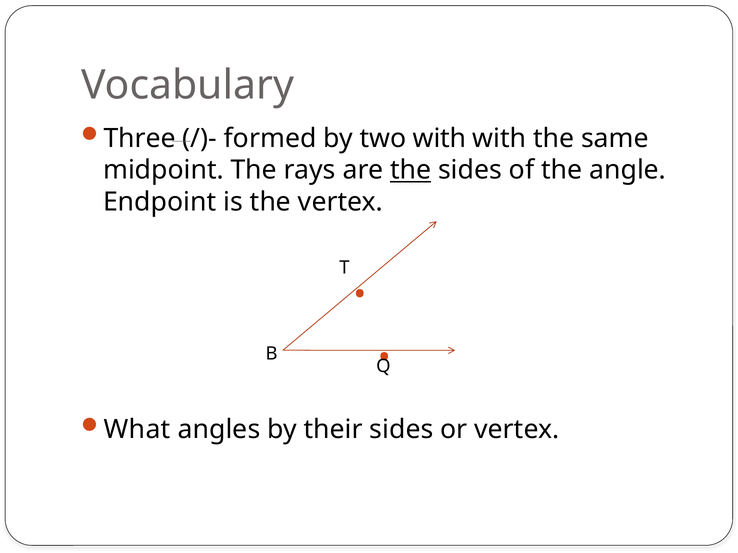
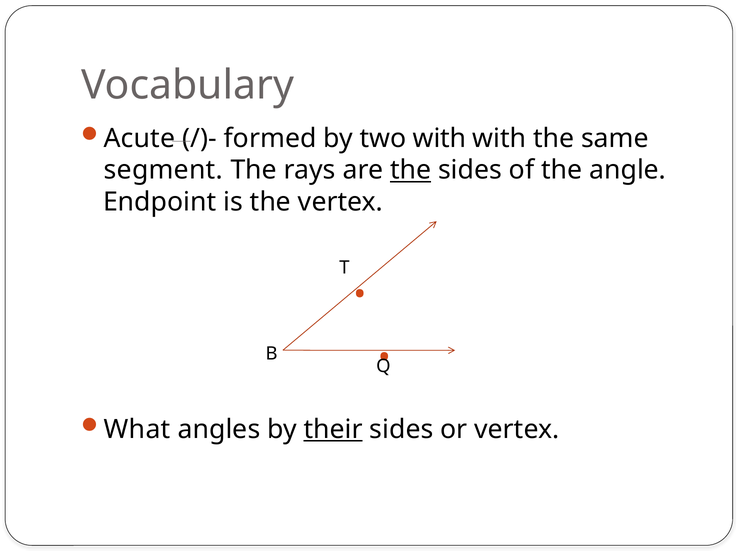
Three: Three -> Acute
midpoint: midpoint -> segment
their underline: none -> present
